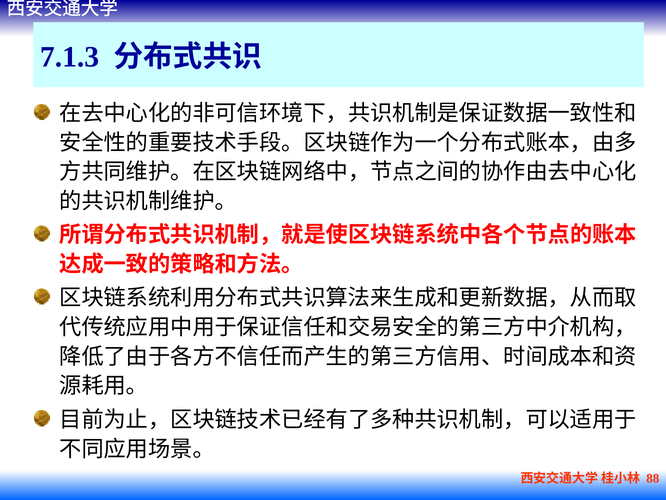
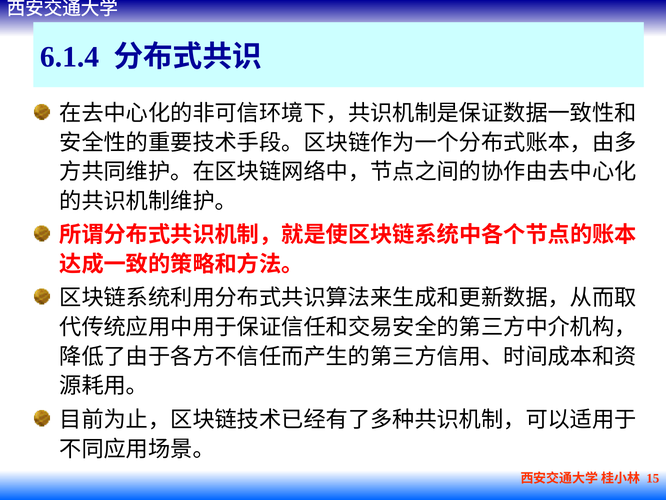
7.1.3: 7.1.3 -> 6.1.4
88: 88 -> 15
